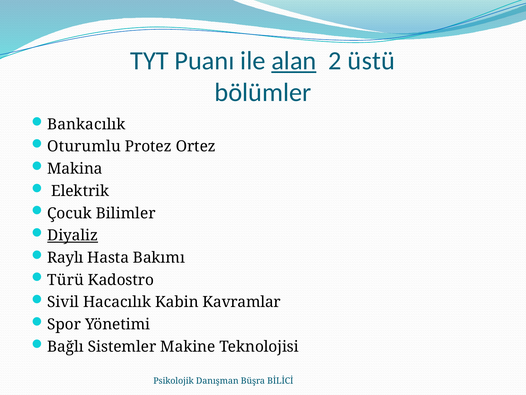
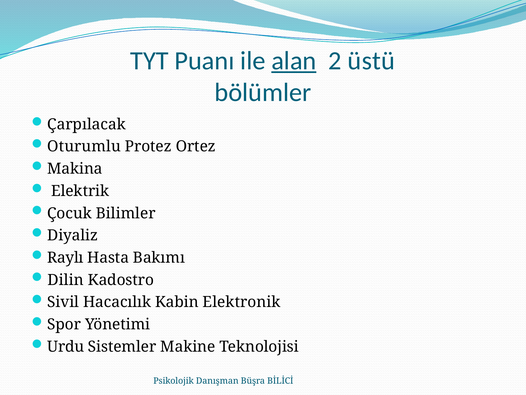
Bankacılık: Bankacılık -> Çarpılacak
Diyaliz underline: present -> none
Türü: Türü -> Dilin
Kavramlar: Kavramlar -> Elektronik
Bağlı: Bağlı -> Urdu
